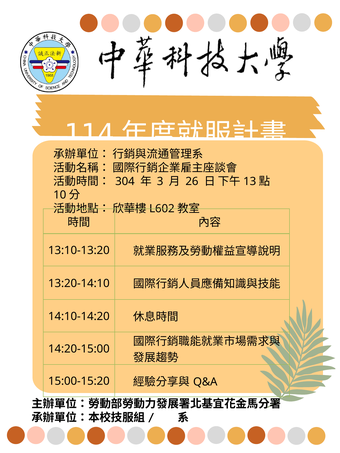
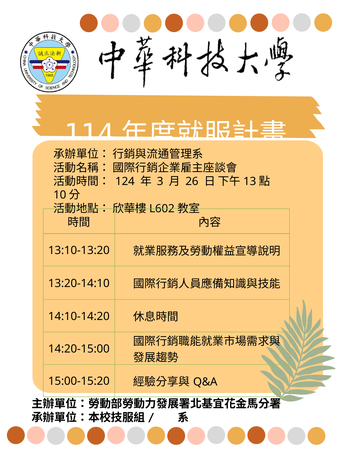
304: 304 -> 124
